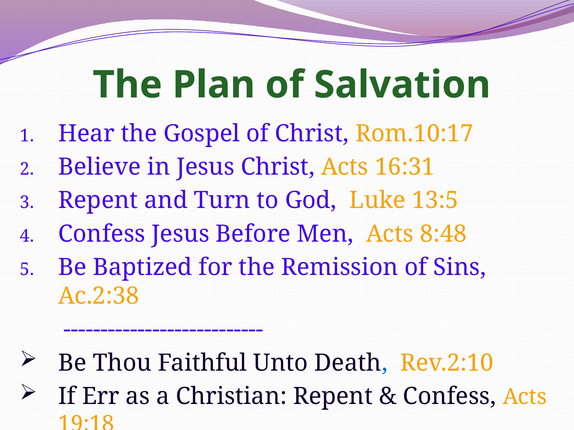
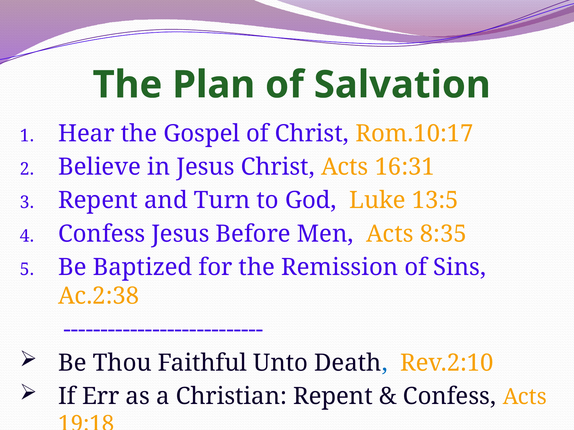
8:48: 8:48 -> 8:35
